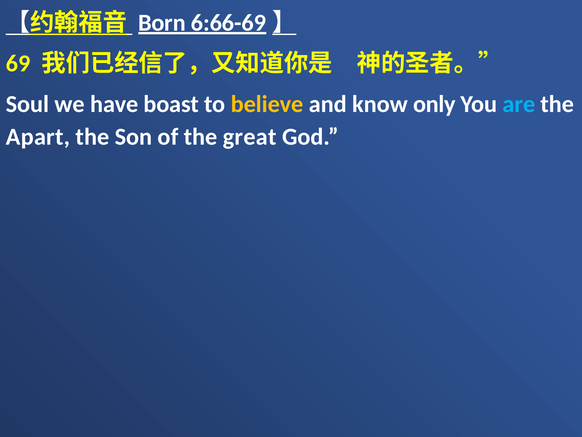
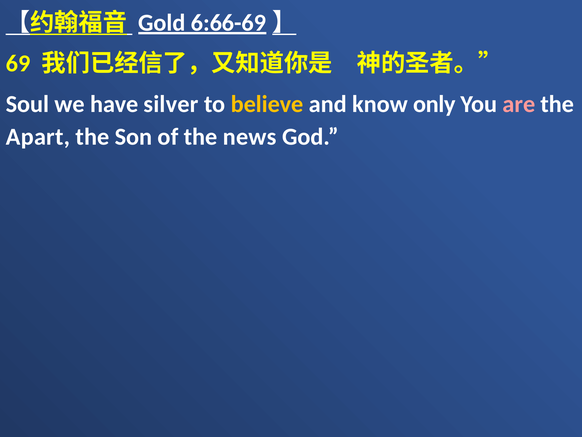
Born: Born -> Gold
boast: boast -> silver
are colour: light blue -> pink
great: great -> news
